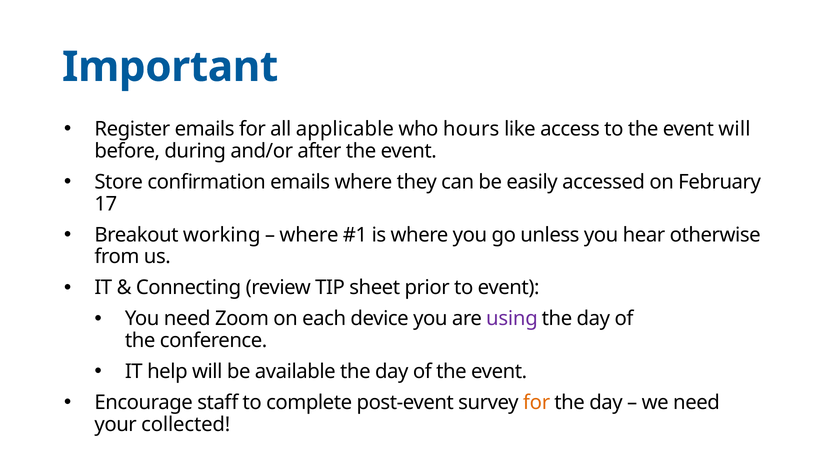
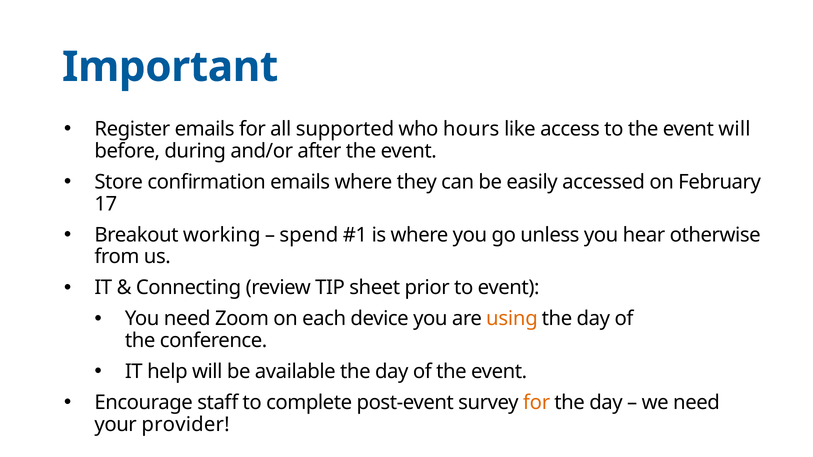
applicable: applicable -> supported
where at (309, 235): where -> spend
using colour: purple -> orange
collected: collected -> provider
